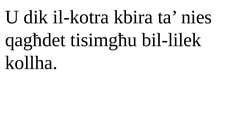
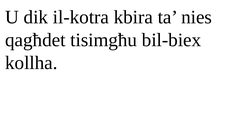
bil-lilek: bil-lilek -> bil-biex
